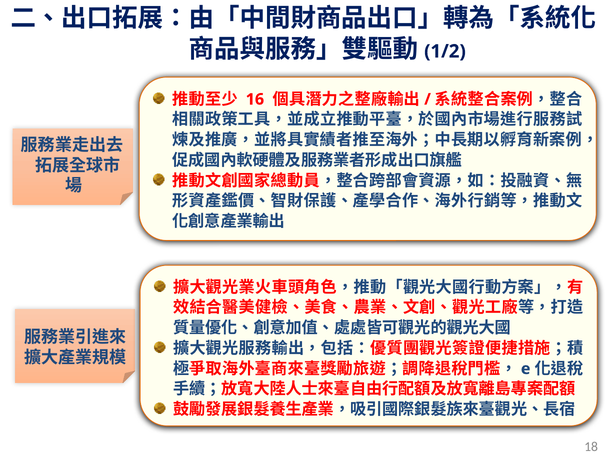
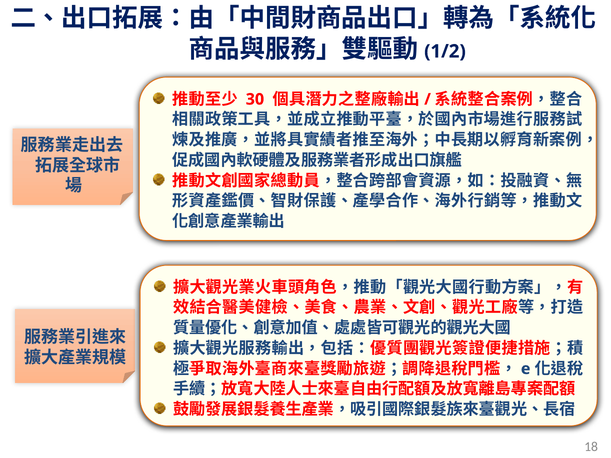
16: 16 -> 30
